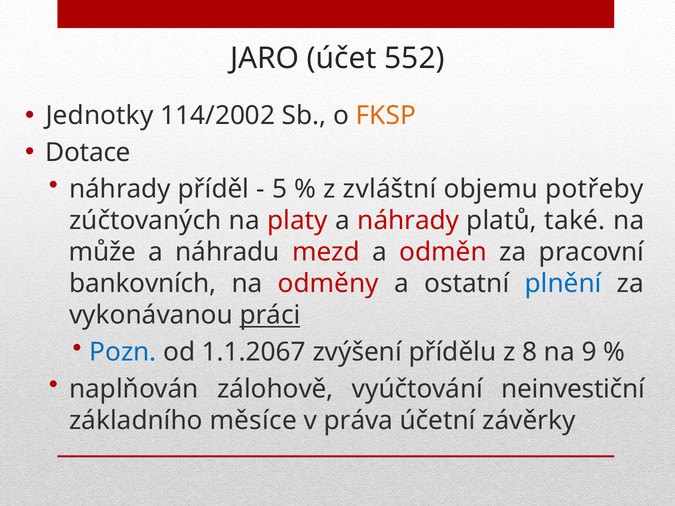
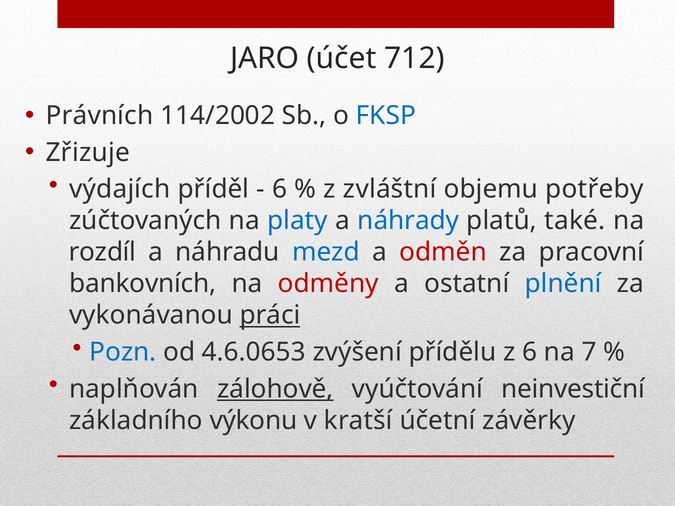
552: 552 -> 712
Jednotky: Jednotky -> Právních
FKSP colour: orange -> blue
Dotace: Dotace -> Zřizuje
náhrady at (120, 189): náhrady -> výdajích
5 at (280, 189): 5 -> 6
platy colour: red -> blue
náhrady at (408, 221) colour: red -> blue
může: může -> rozdíl
mezd colour: red -> blue
1.1.2067: 1.1.2067 -> 4.6.0653
z 8: 8 -> 6
9: 9 -> 7
zálohově underline: none -> present
měsíce: měsíce -> výkonu
práva: práva -> kratší
